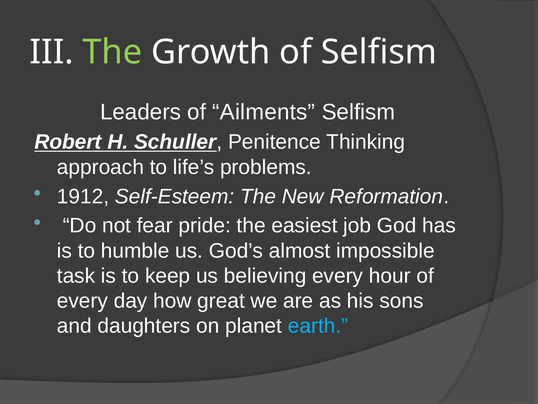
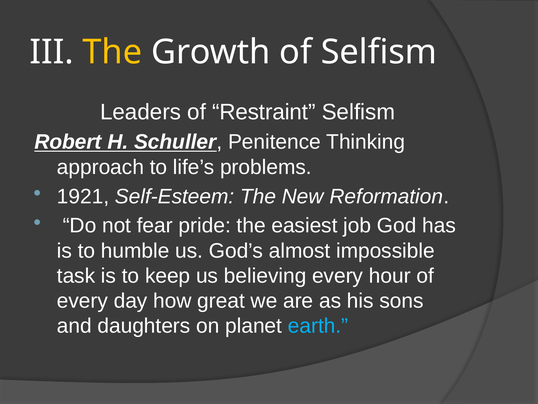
The at (112, 52) colour: light green -> yellow
Ailments: Ailments -> Restraint
1912: 1912 -> 1921
